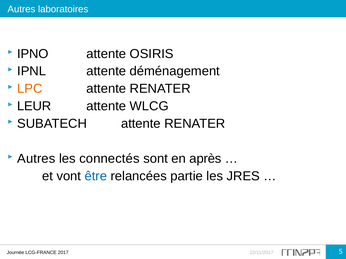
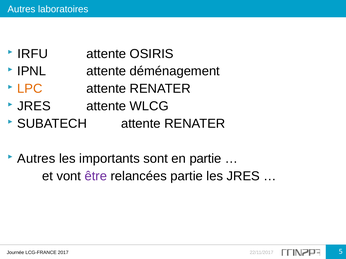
IPNO: IPNO -> IRFU
LEUR at (34, 106): LEUR -> JRES
connectés: connectés -> importants
en après: après -> partie
être colour: blue -> purple
